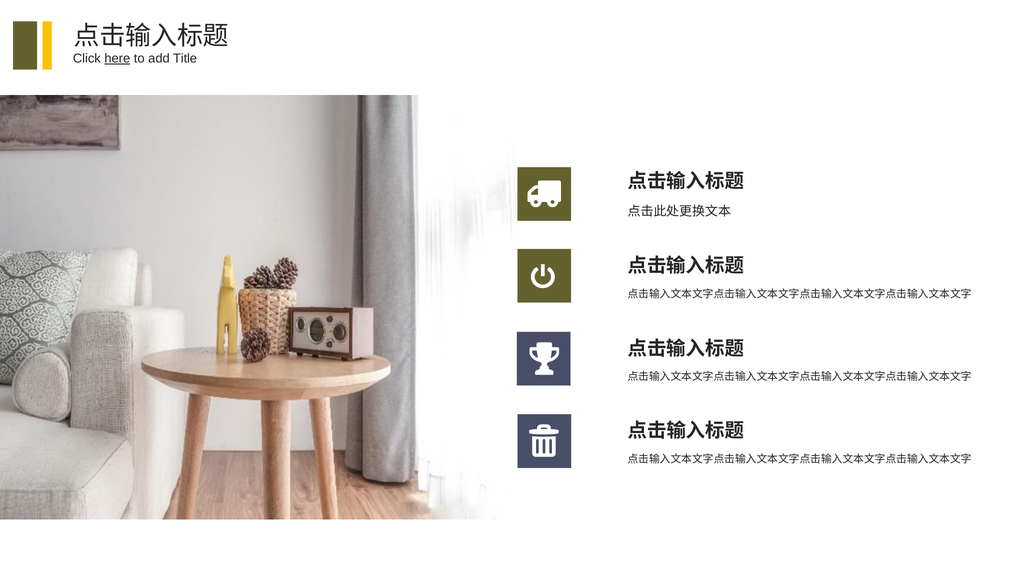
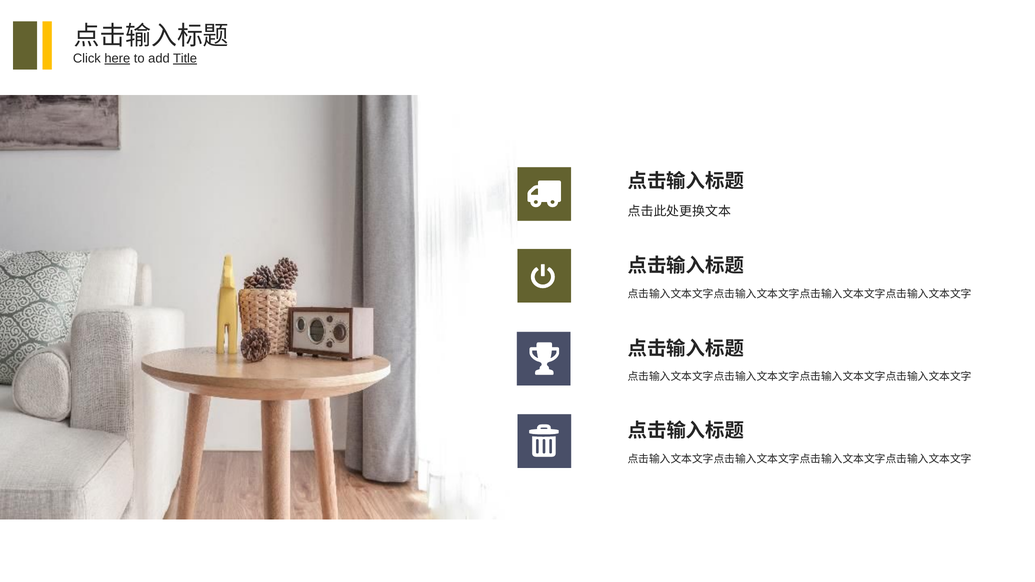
Title underline: none -> present
